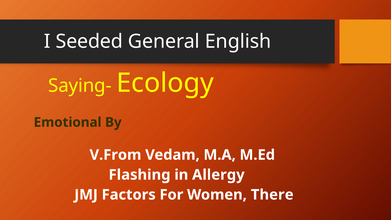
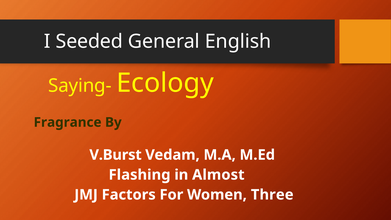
Emotional: Emotional -> Fragrance
V.From: V.From -> V.Burst
Allergy: Allergy -> Almost
There: There -> Three
